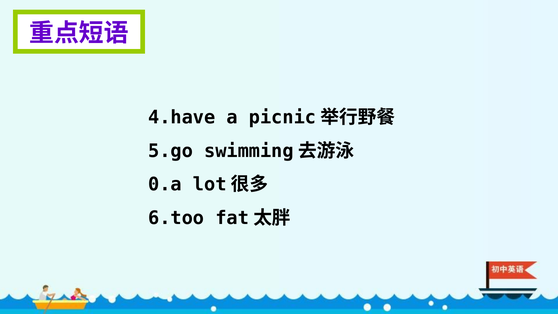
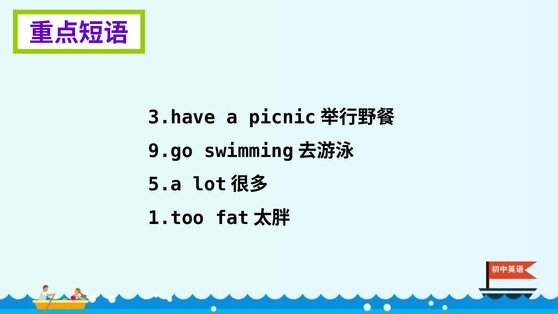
4.have: 4.have -> 3.have
5.go: 5.go -> 9.go
0.a: 0.a -> 5.a
6.too: 6.too -> 1.too
